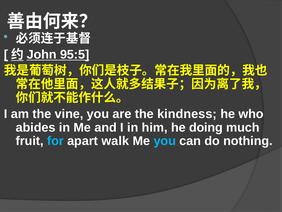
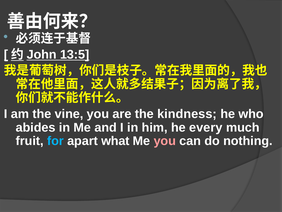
95:5: 95:5 -> 13:5
doing: doing -> every
walk: walk -> what
you at (165, 141) colour: light blue -> pink
